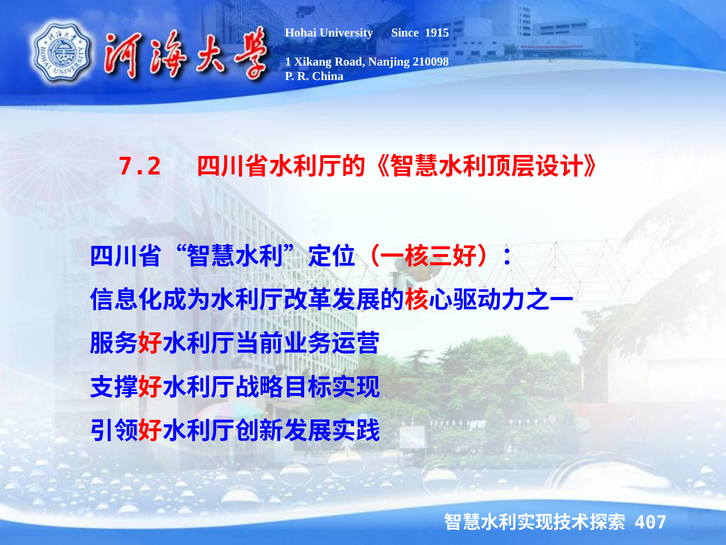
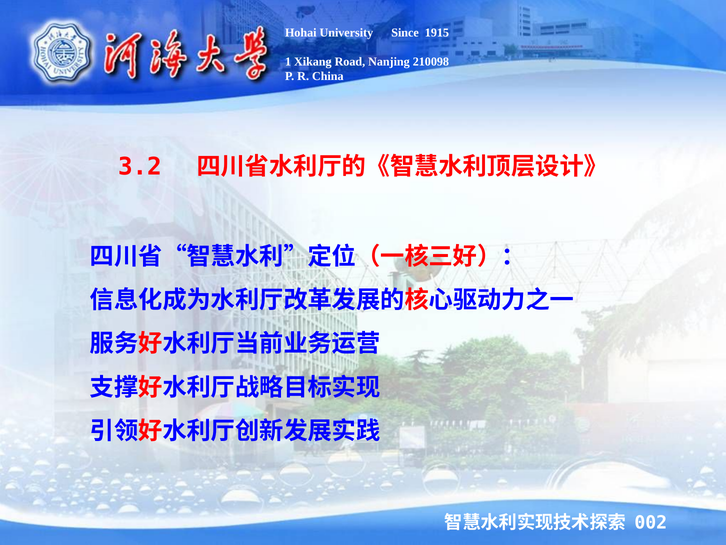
7.2: 7.2 -> 3.2
407: 407 -> 002
